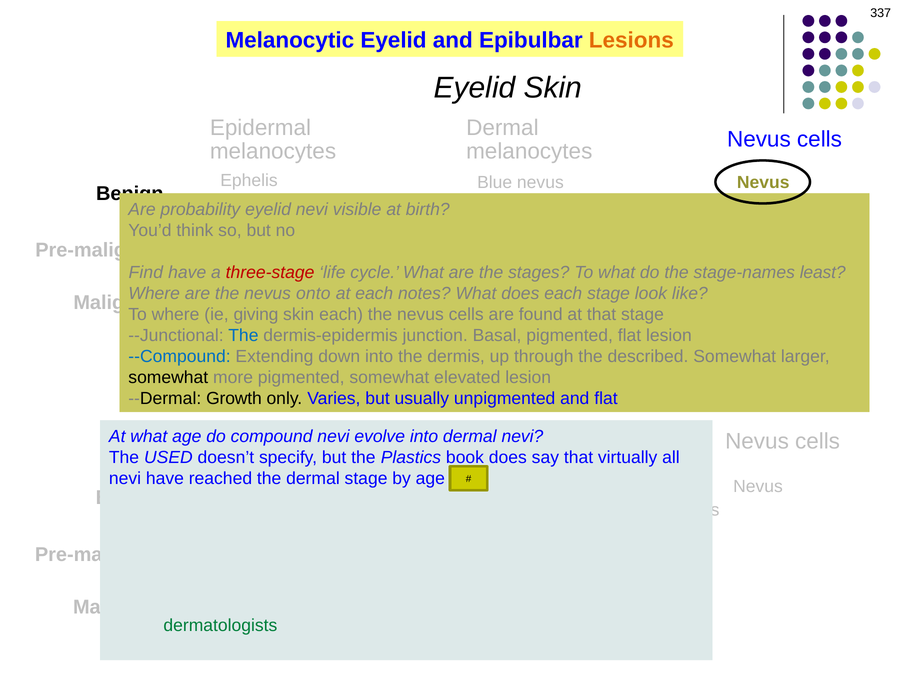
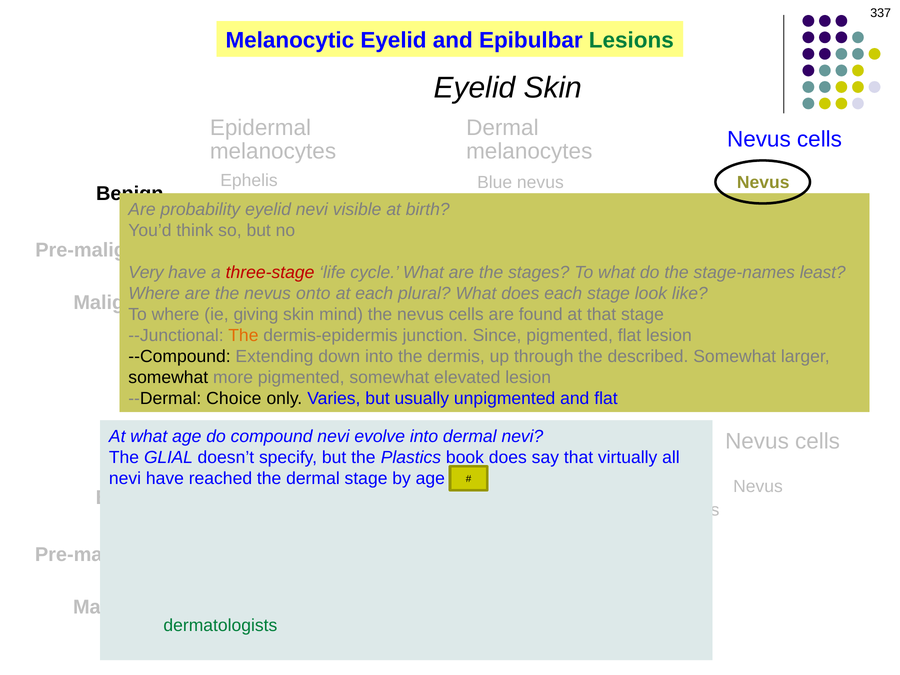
Lesions colour: orange -> green
Find: Find -> Very
notes: notes -> plural
skin each: each -> mind
The at (243, 335) colour: blue -> orange
Basal: Basal -> Since
--Compound colour: blue -> black
Growth: Growth -> Choice
USED: USED -> GLIAL
